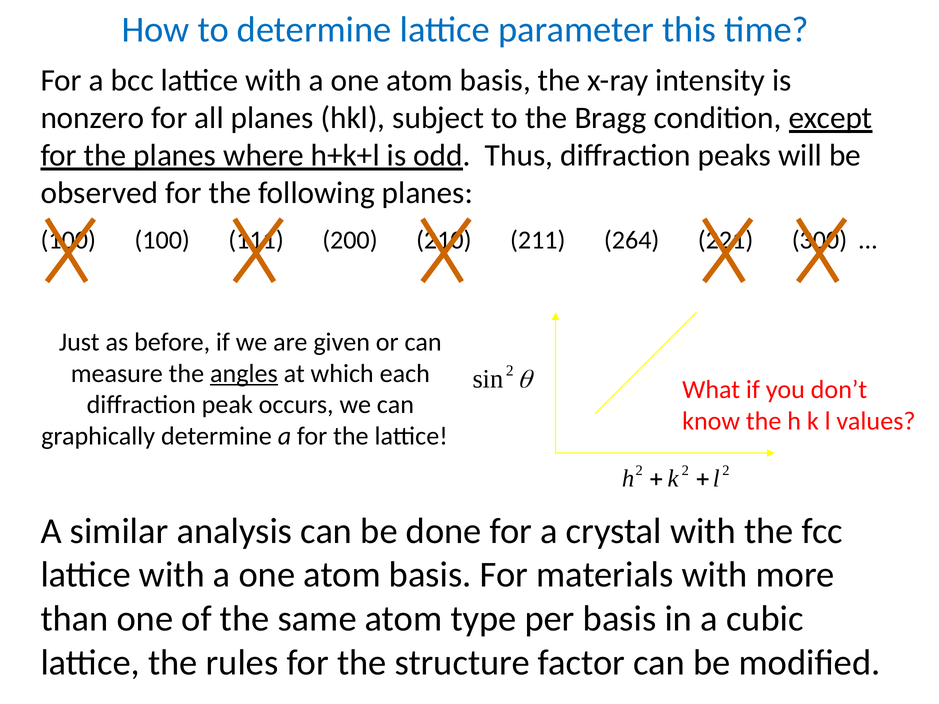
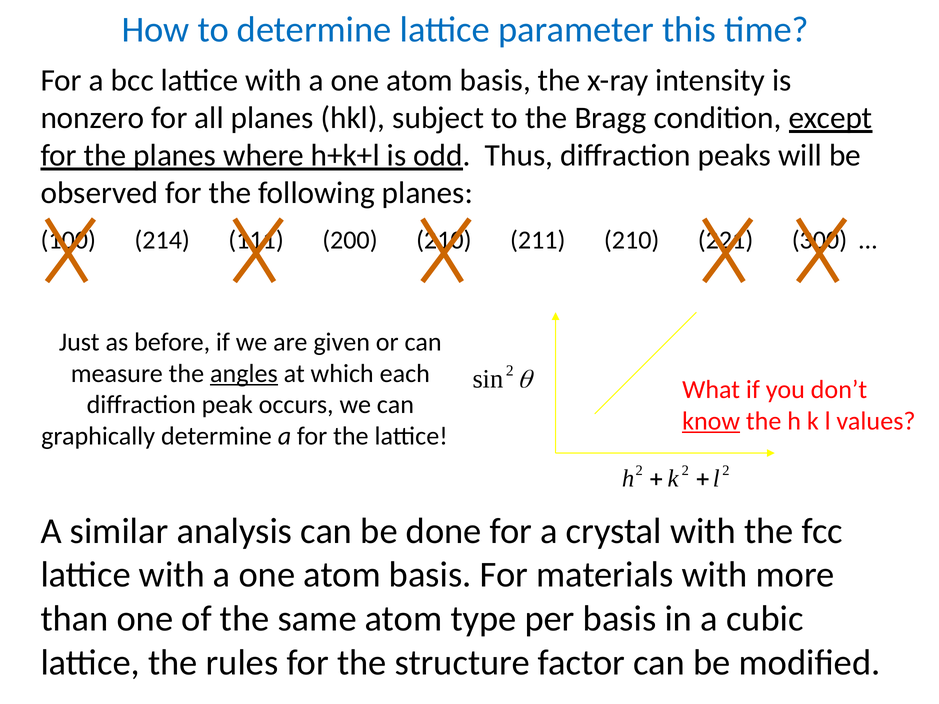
100 at (162, 240): 100 -> 214
211 264: 264 -> 210
know underline: none -> present
